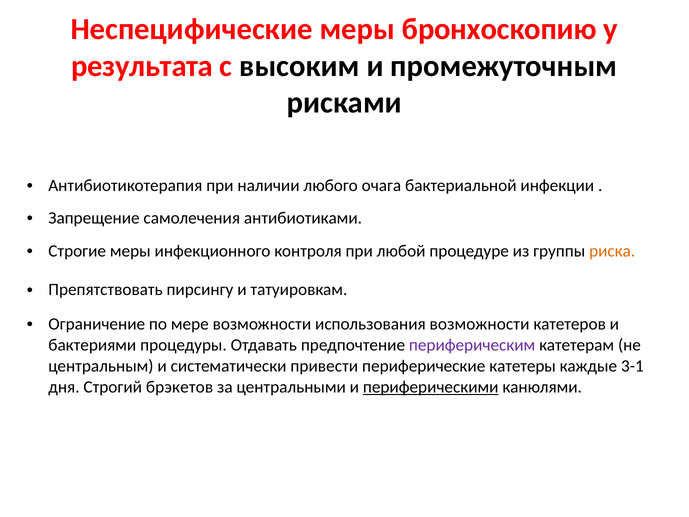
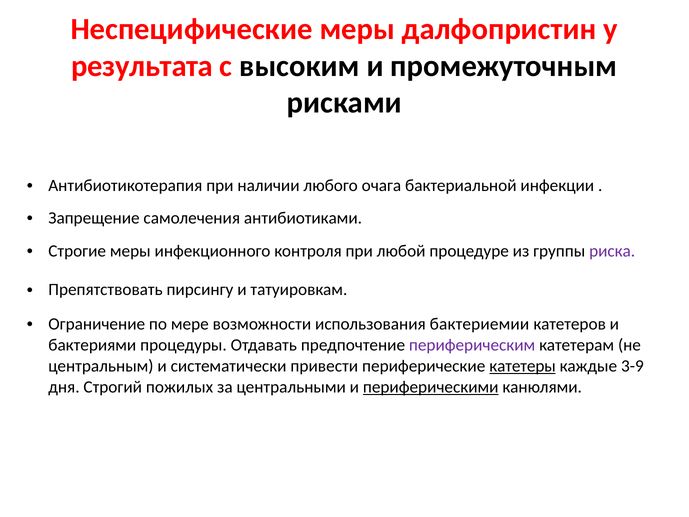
бронхоскопию: бронхоскопию -> далфопристин
риска colour: orange -> purple
использования возможности: возможности -> бактериемии
катетеры underline: none -> present
3-1: 3-1 -> 3-9
брэкетов: брэкетов -> пожилых
